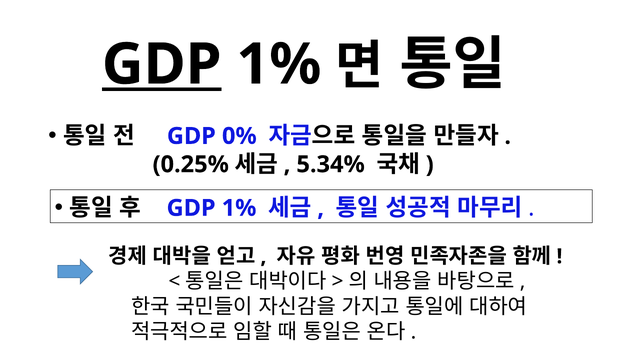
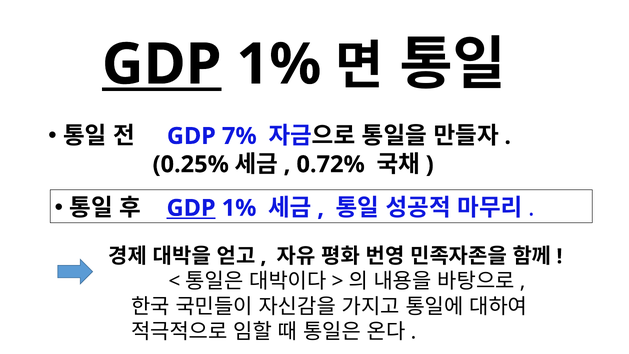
0%: 0% -> 7%
5.34%: 5.34% -> 0.72%
GDP at (191, 208) underline: none -> present
